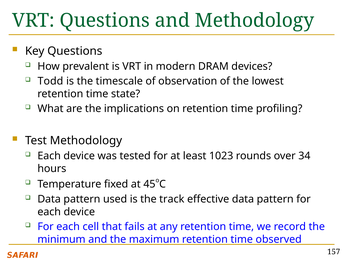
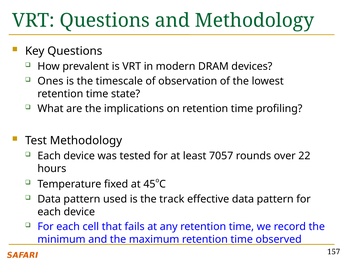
Todd: Todd -> Ones
1023: 1023 -> 7057
34: 34 -> 22
